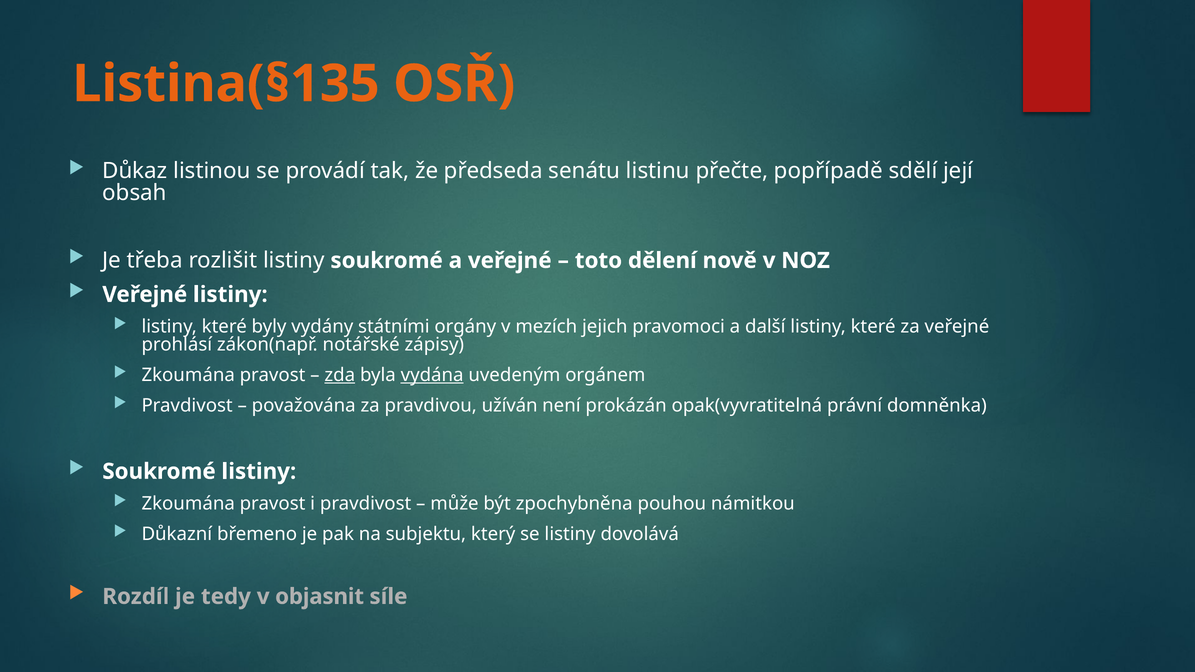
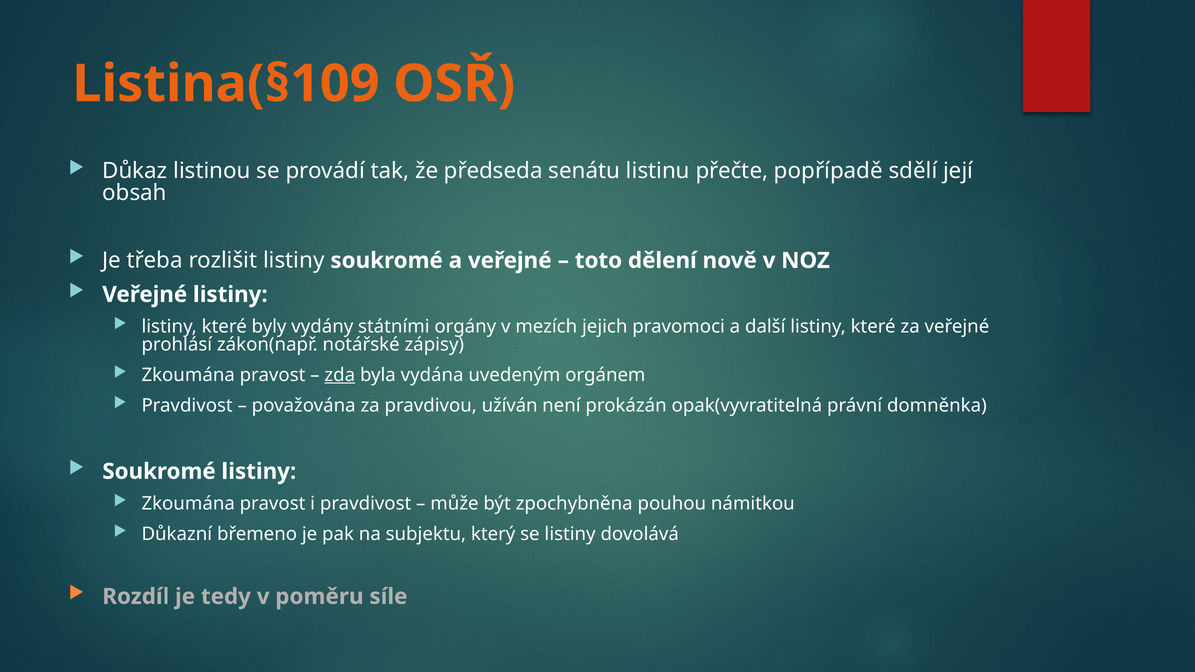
Listina(§135: Listina(§135 -> Listina(§109
vydána underline: present -> none
objasnit: objasnit -> poměru
